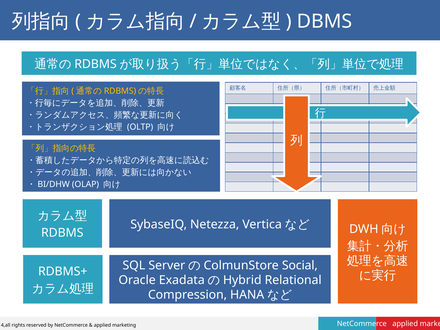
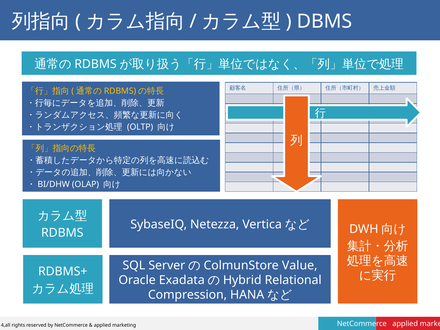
Social: Social -> Value
